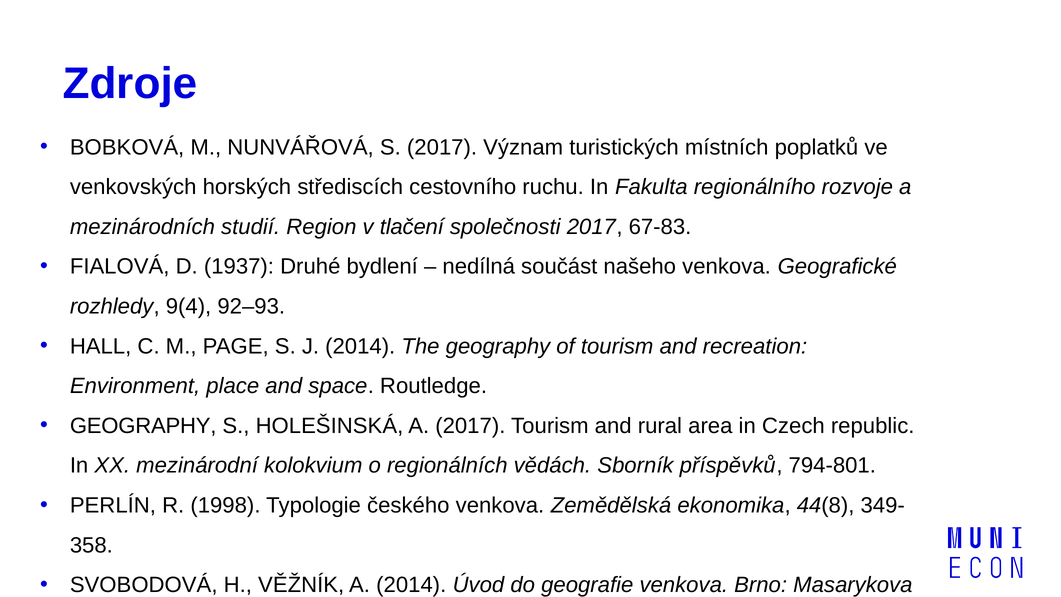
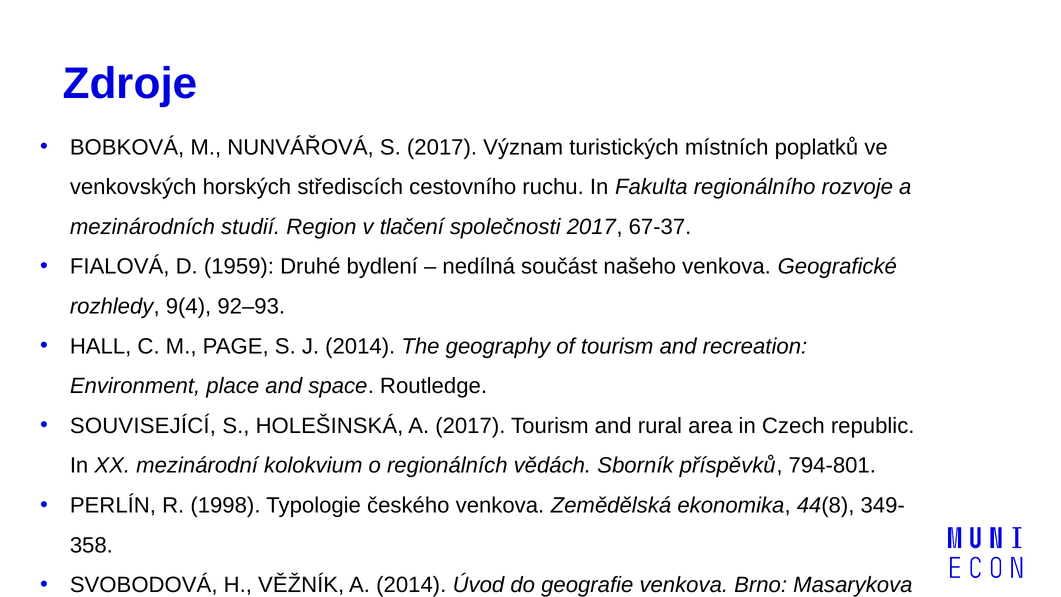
67-83: 67-83 -> 67-37
1937: 1937 -> 1959
GEOGRAPHY at (143, 426): GEOGRAPHY -> SOUVISEJÍCÍ
